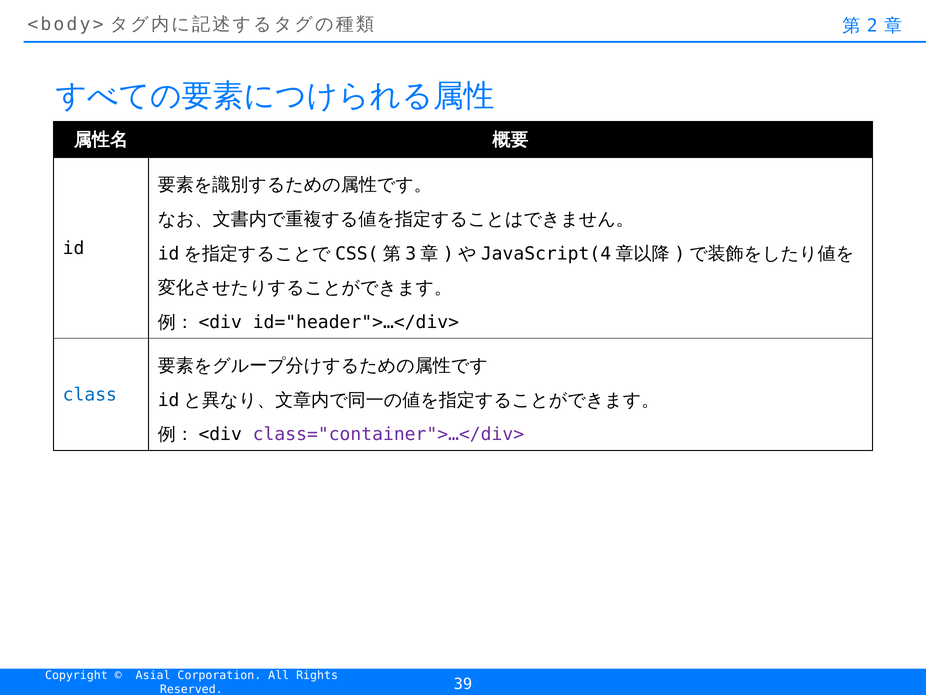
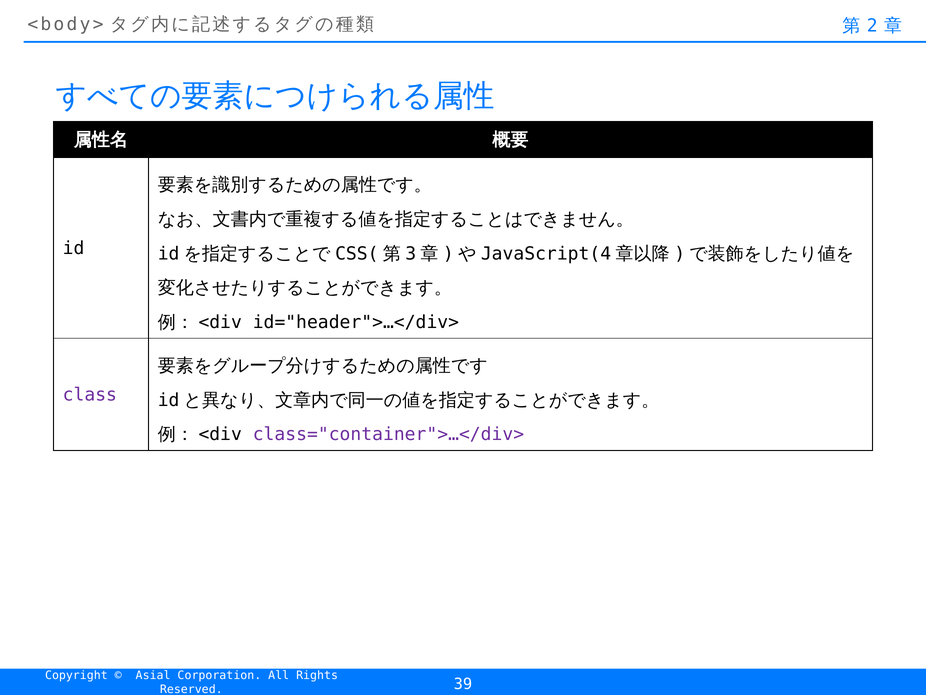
class colour: blue -> purple
